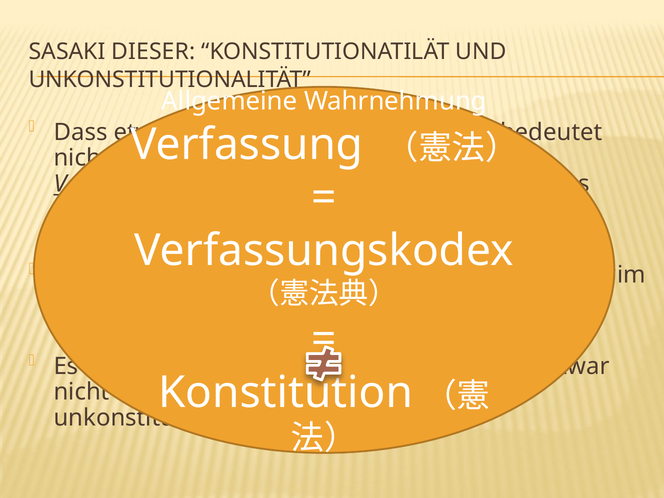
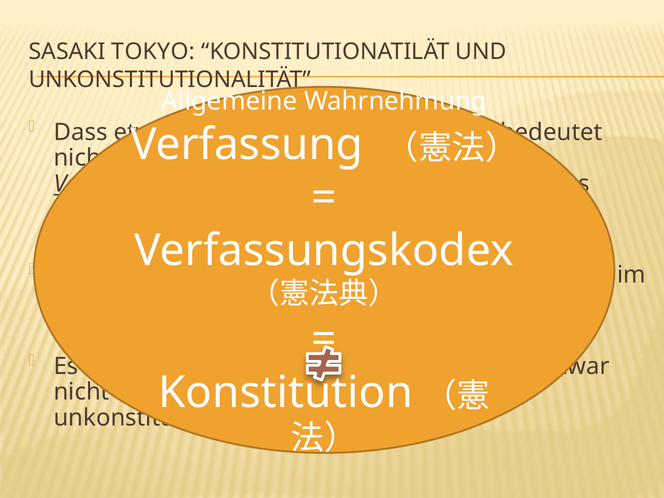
DIESER: DIESER -> TOKYO
